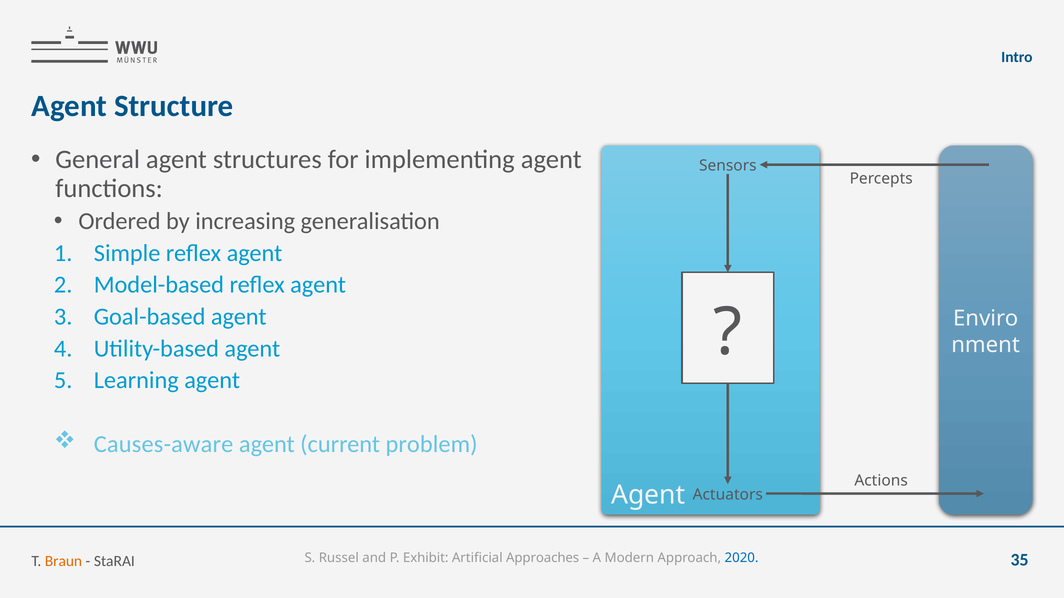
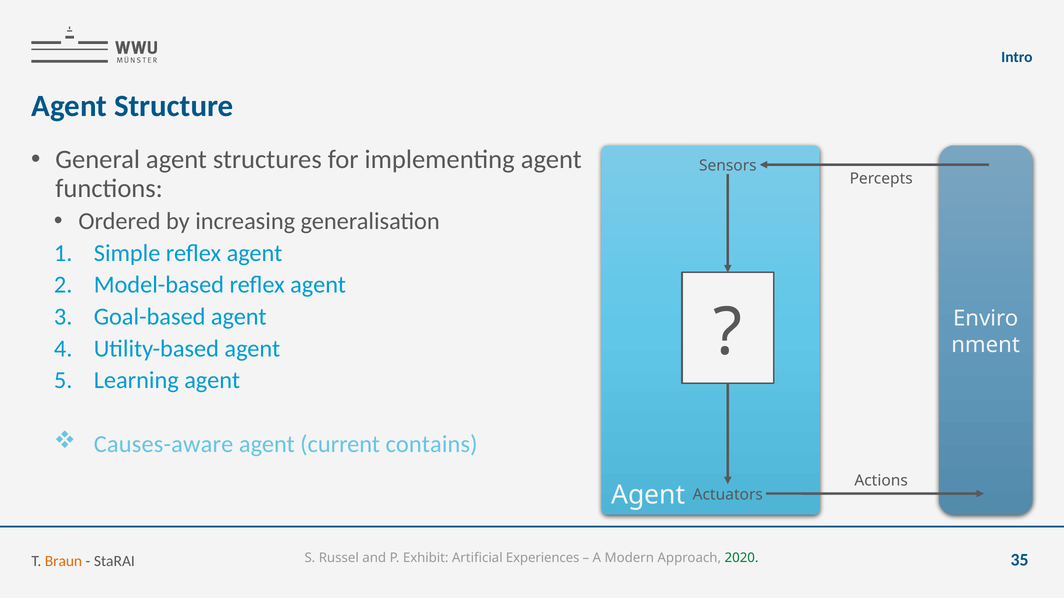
problem: problem -> contains
Approaches: Approaches -> Experiences
2020 colour: blue -> green
